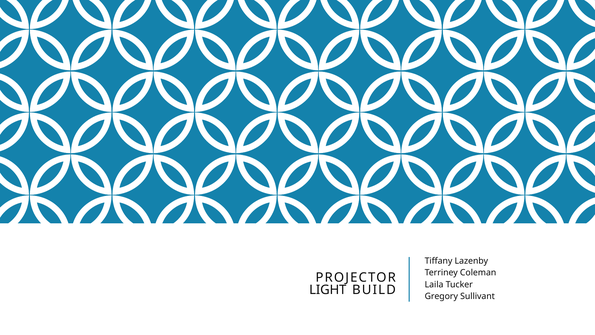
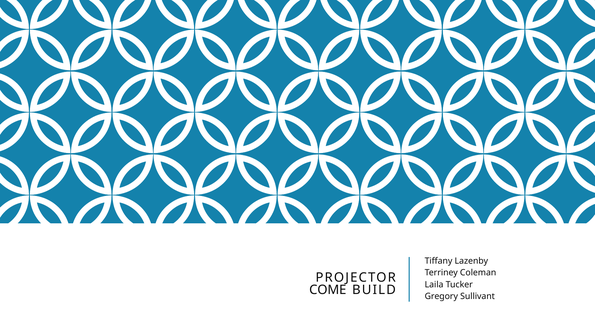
LIGHT: LIGHT -> COME
